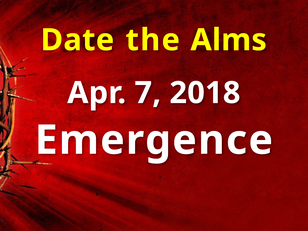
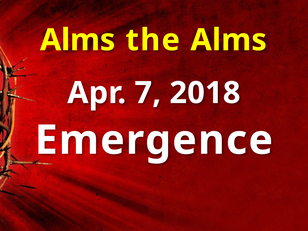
Date at (77, 40): Date -> Alms
